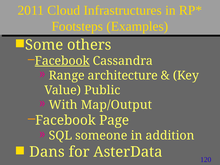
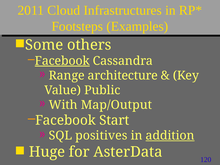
Page: Page -> Start
someone: someone -> positives
addition underline: none -> present
Dans: Dans -> Huge
